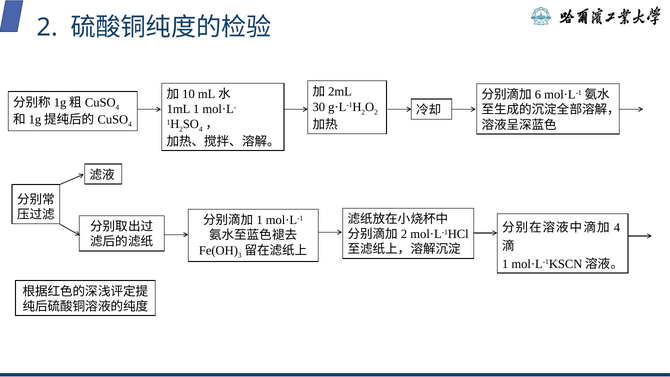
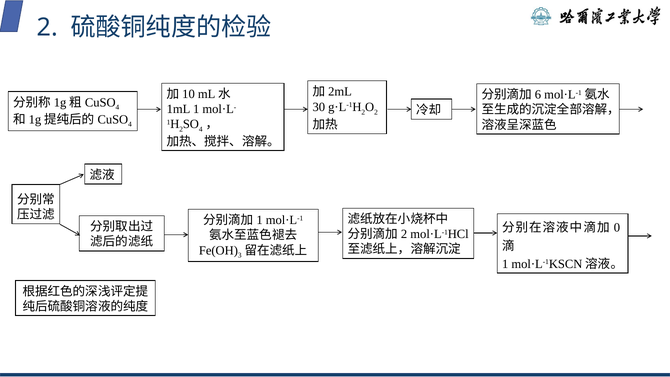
4 at (617, 228): 4 -> 0
